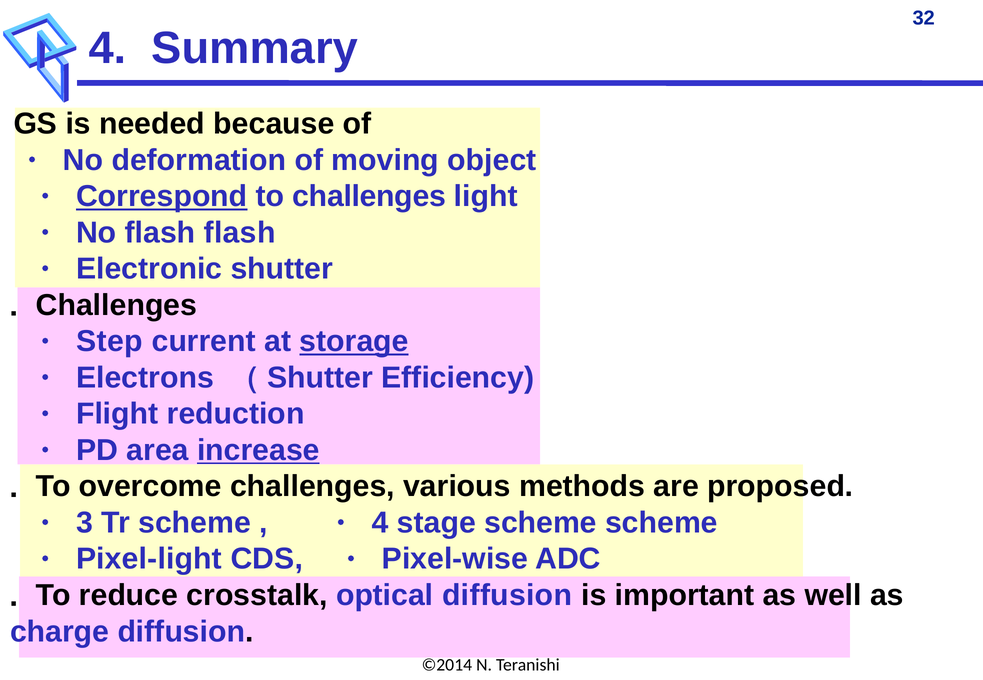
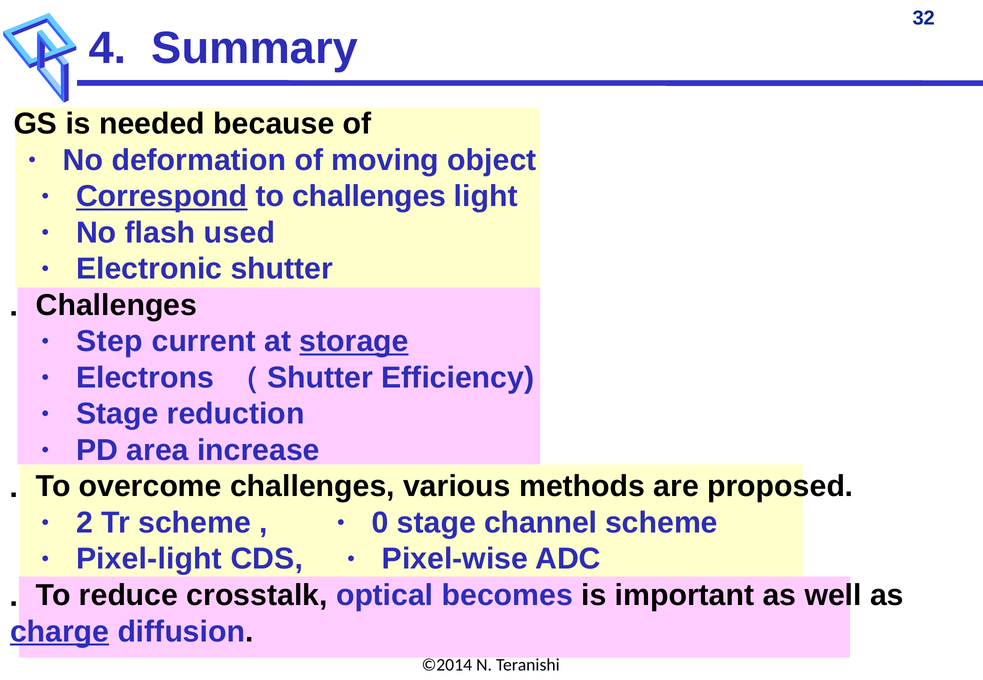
flash flash: flash -> used
Flight at (117, 414): Flight -> Stage
increase underline: present -> none
3: 3 -> 2
4 at (380, 523): 4 -> 0
stage scheme: scheme -> channel
optical diffusion: diffusion -> becomes
charge underline: none -> present
